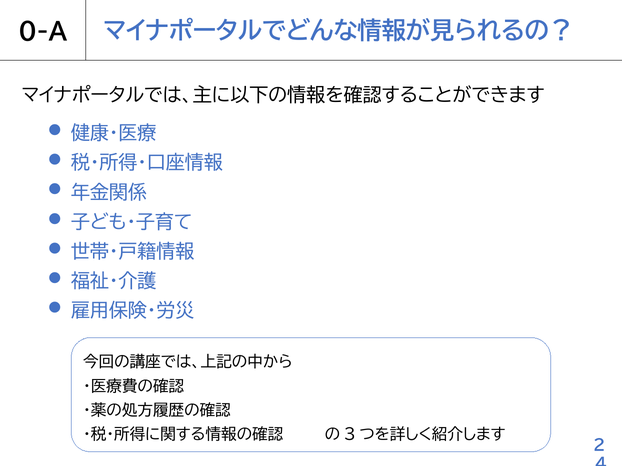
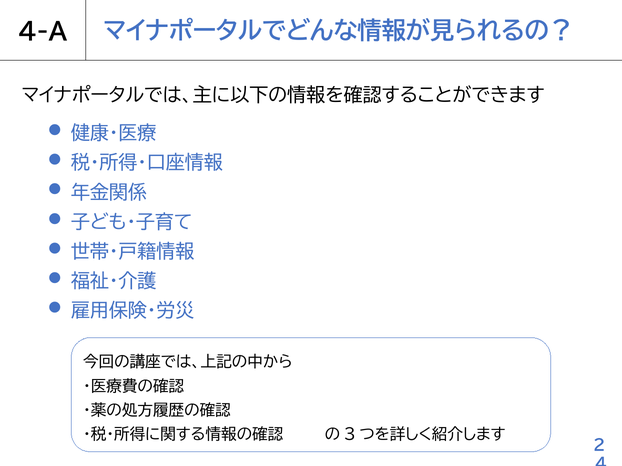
0-A: 0-A -> 4-A
